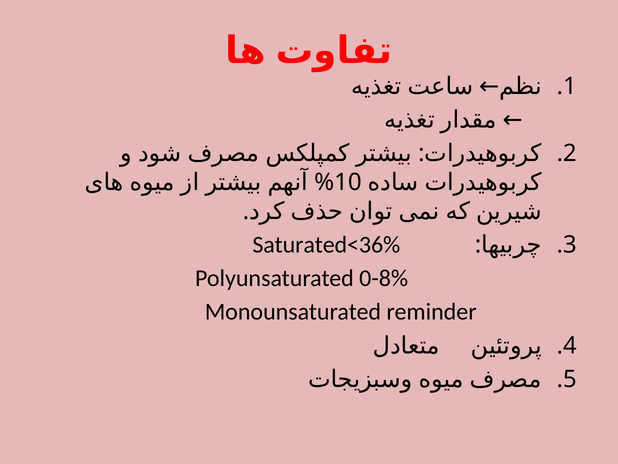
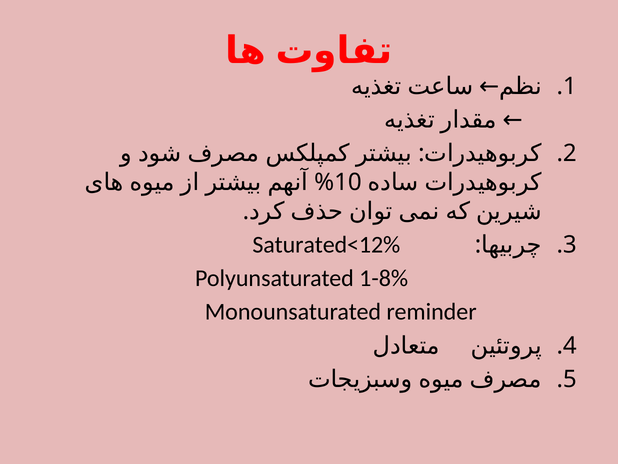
Saturated<36%: Saturated<36% -> Saturated<12%
0-8%: 0-8% -> 1-8%
